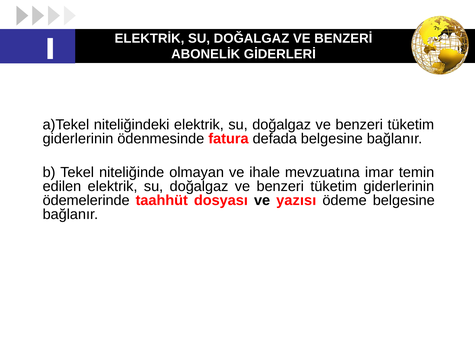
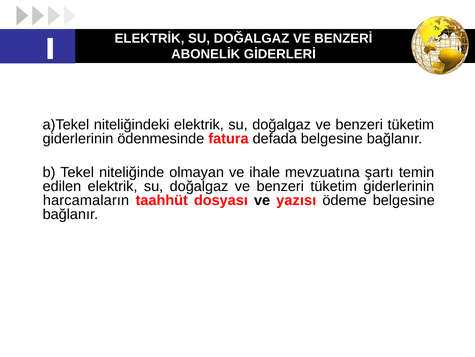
imar: imar -> şartı
ödemelerinde: ödemelerinde -> harcamaların
